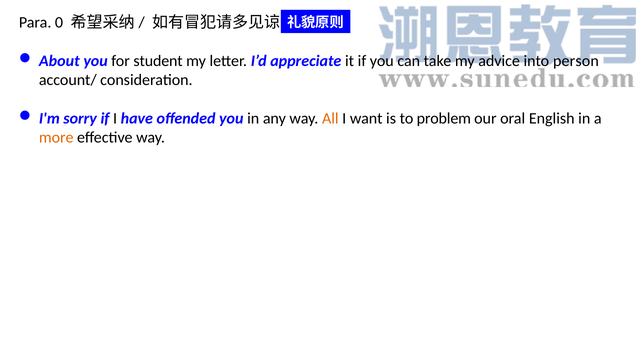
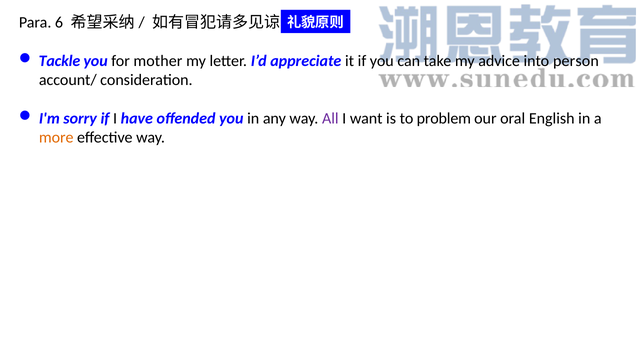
0: 0 -> 6
About: About -> Tackle
student: student -> mother
All colour: orange -> purple
